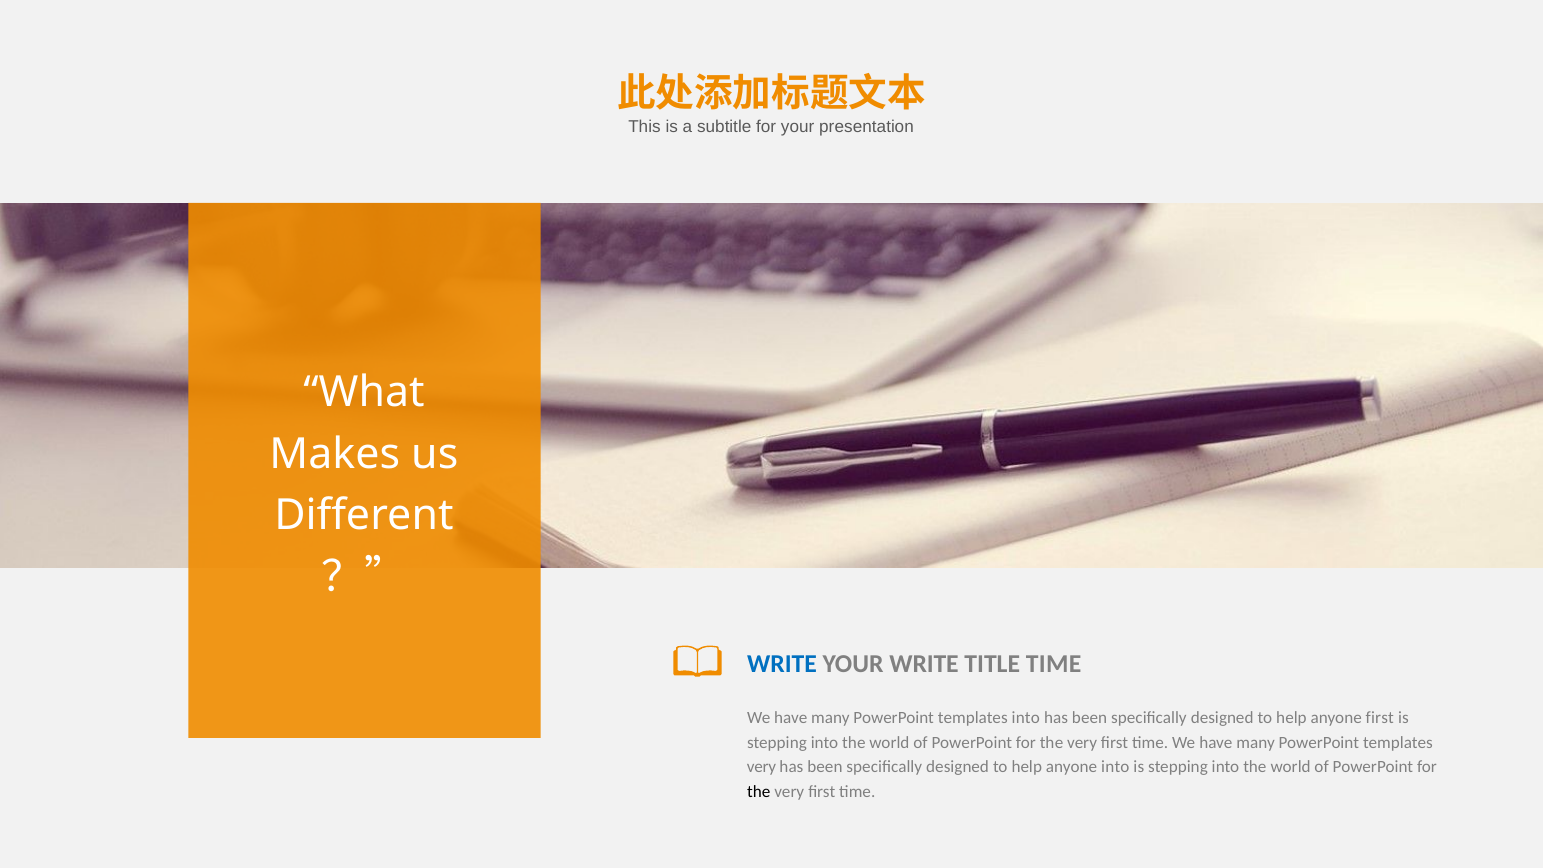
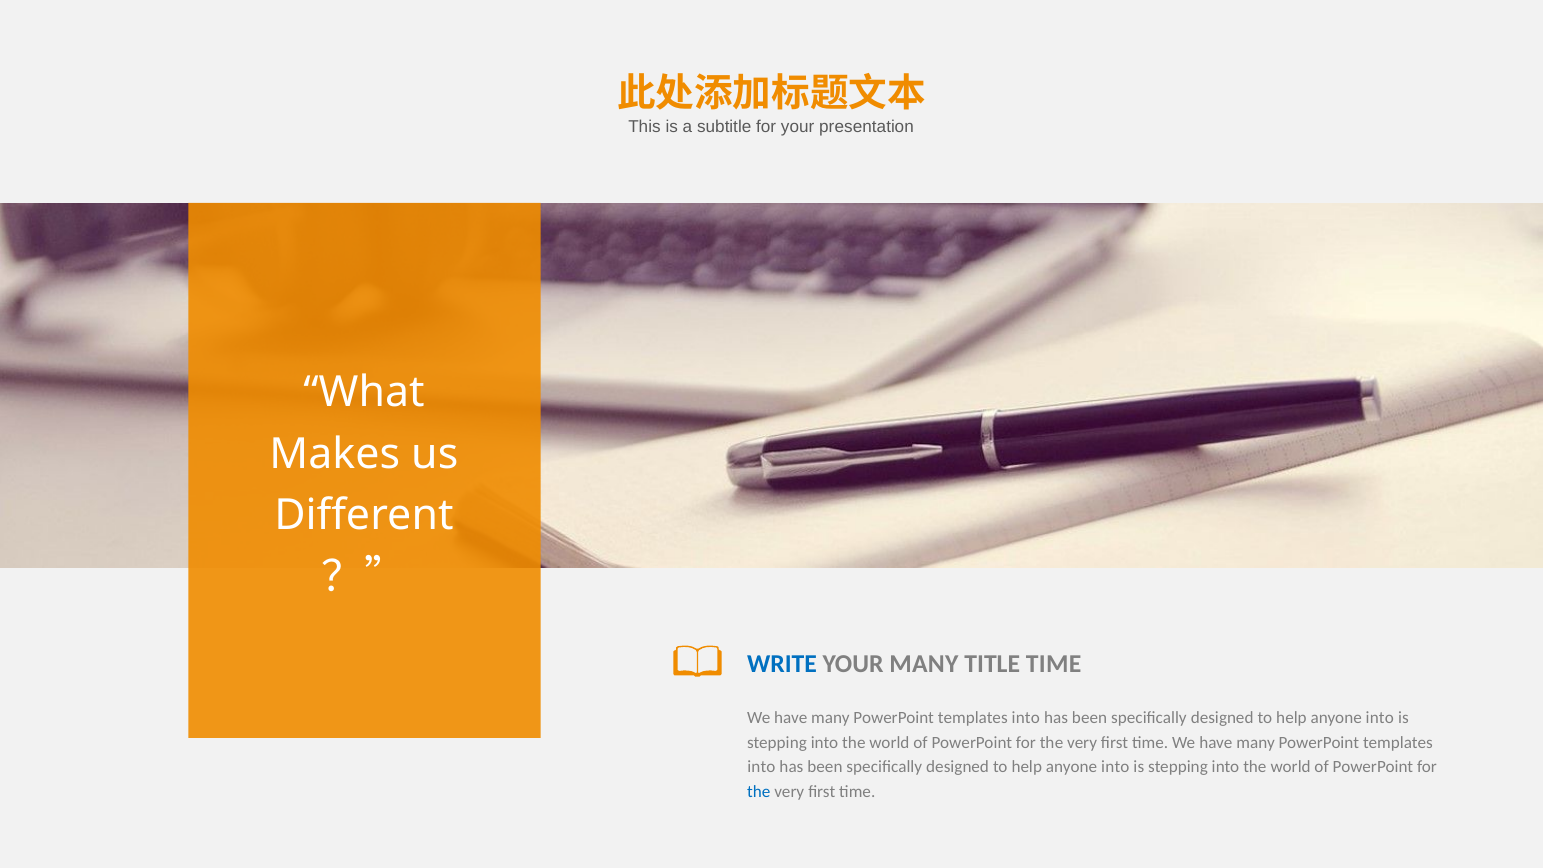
YOUR WRITE: WRITE -> MANY
first at (1380, 718): first -> into
very at (762, 767): very -> into
the at (759, 791) colour: black -> blue
